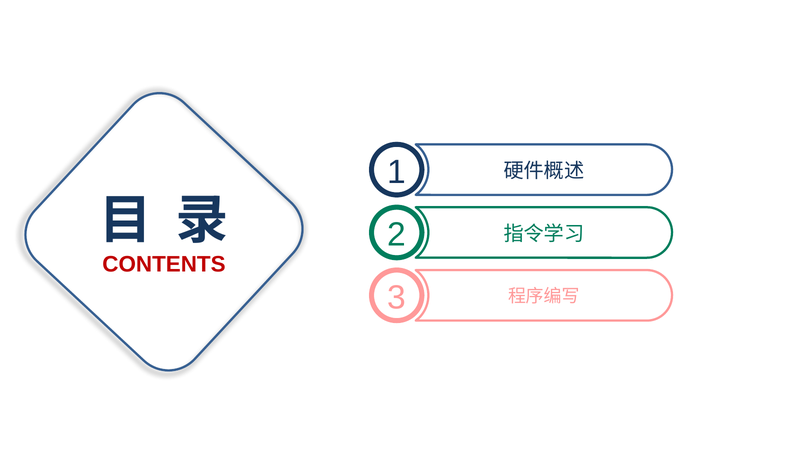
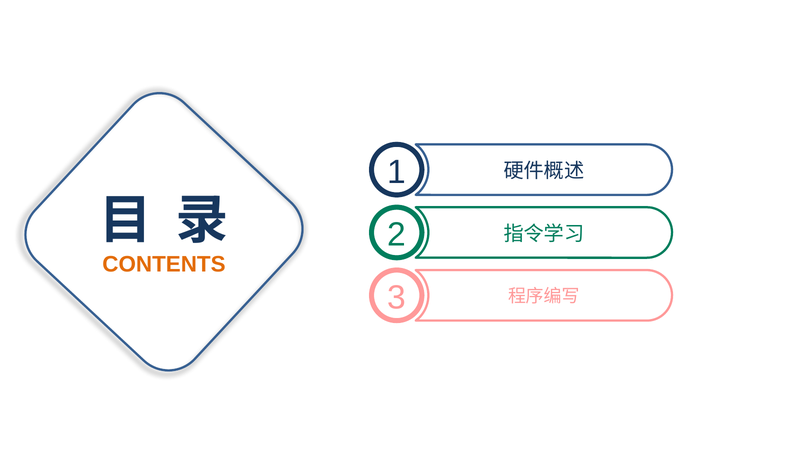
CONTENTS colour: red -> orange
